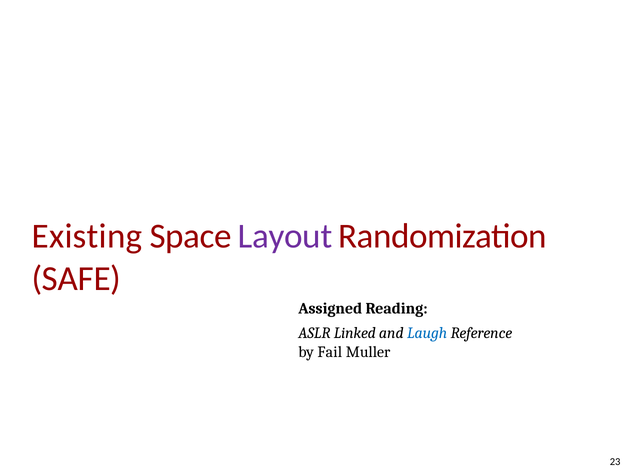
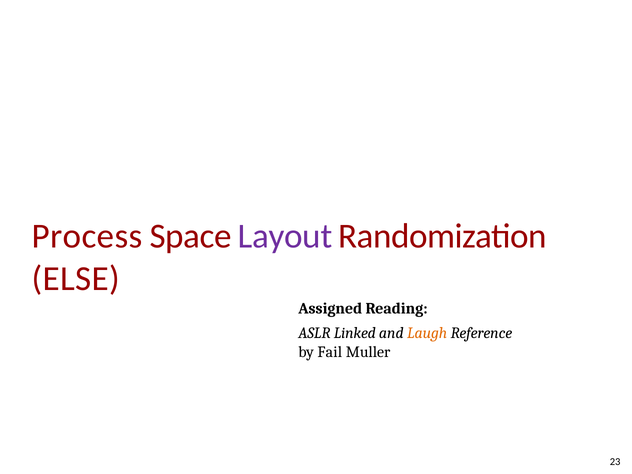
Existing: Existing -> Process
SAFE: SAFE -> ELSE
Laugh colour: blue -> orange
